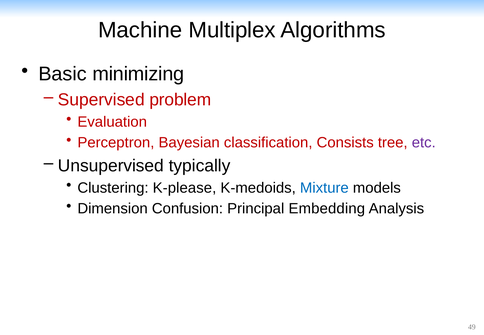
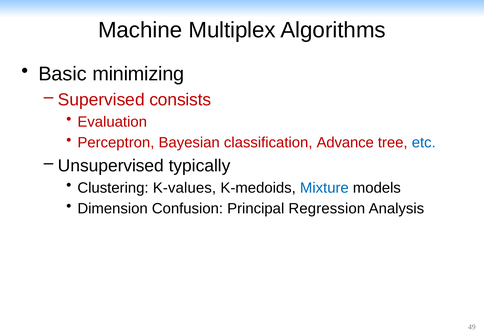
problem: problem -> consists
Consists: Consists -> Advance
etc colour: purple -> blue
K-please: K-please -> K-values
Embedding: Embedding -> Regression
